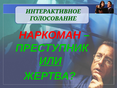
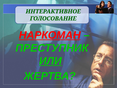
НАРКОМАН underline: none -> present
